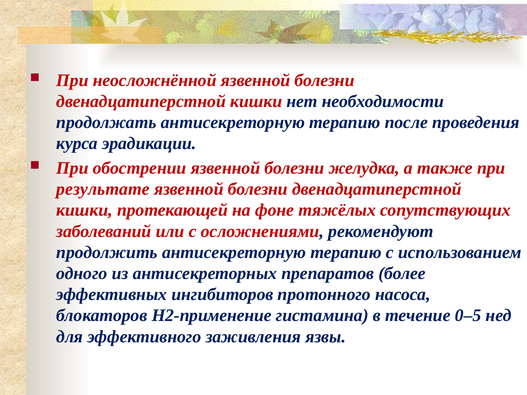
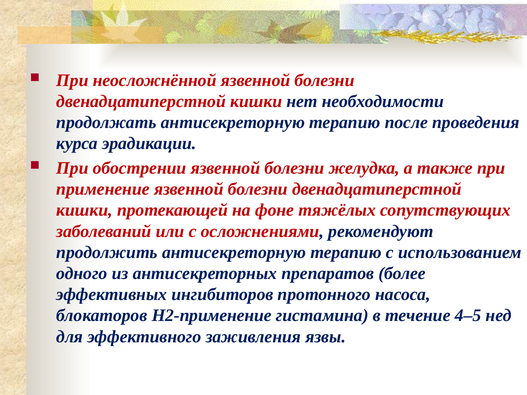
результате: результате -> применение
0–5: 0–5 -> 4–5
